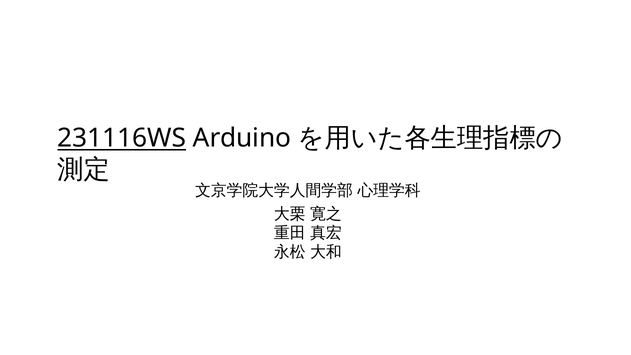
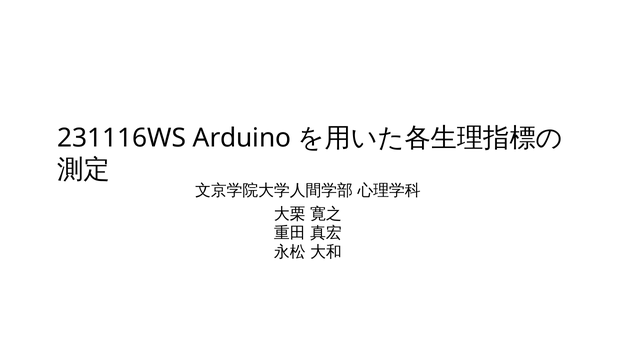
231116WS underline: present -> none
